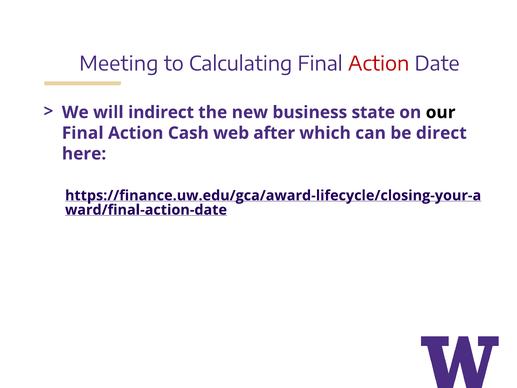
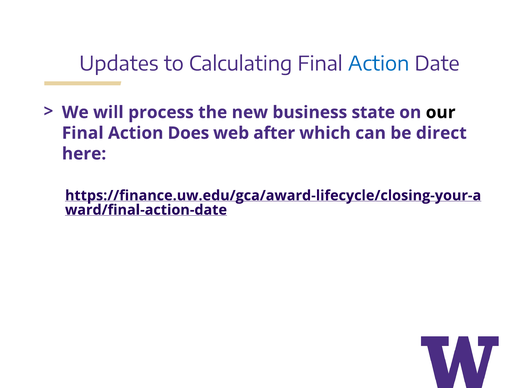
Meeting: Meeting -> Updates
Action at (379, 64) colour: red -> blue
indirect: indirect -> process
Cash: Cash -> Does
